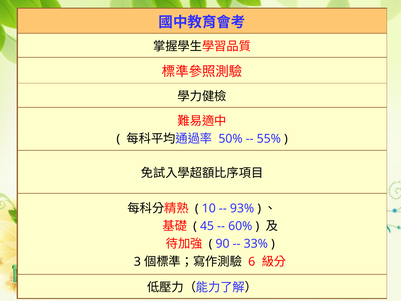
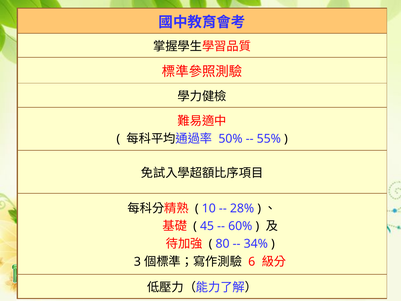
93%: 93% -> 28%
90: 90 -> 80
33%: 33% -> 34%
